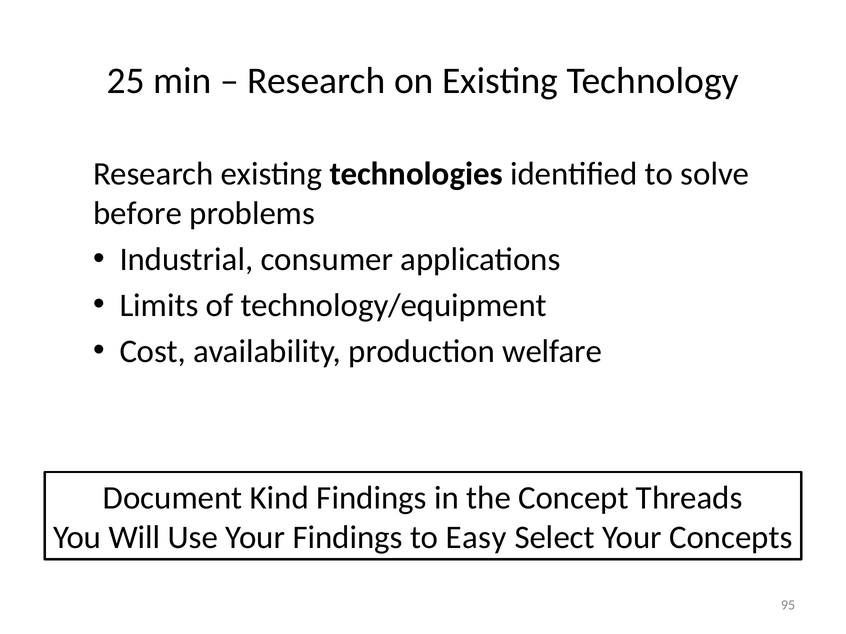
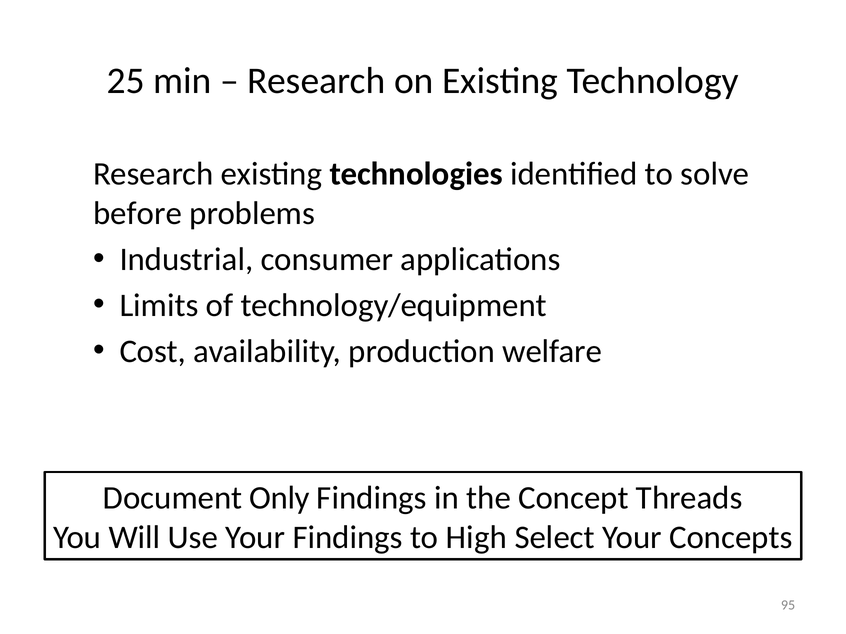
Kind: Kind -> Only
Easy: Easy -> High
